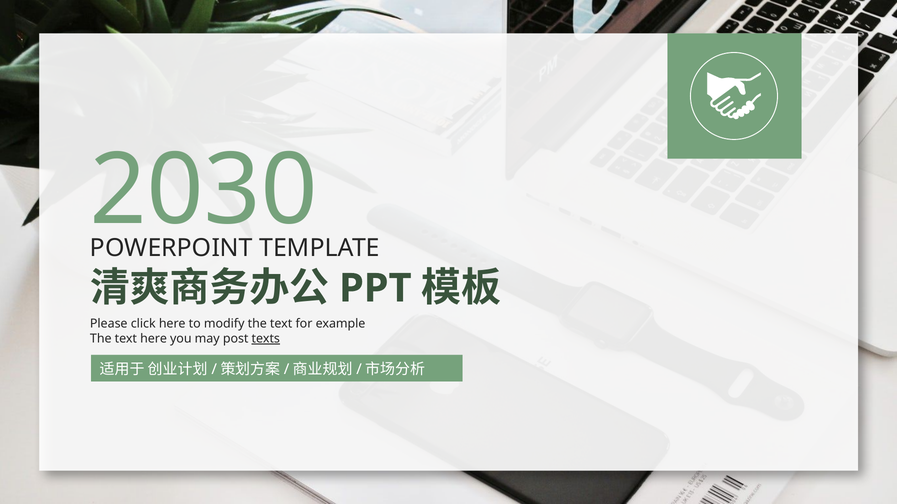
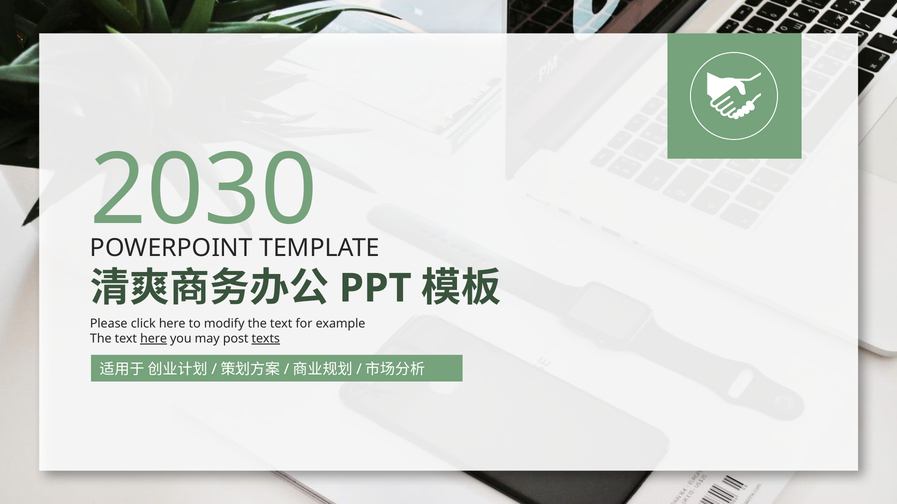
here at (154, 339) underline: none -> present
